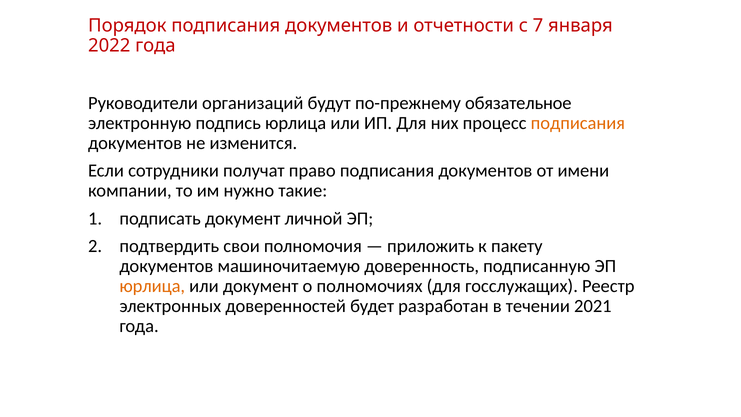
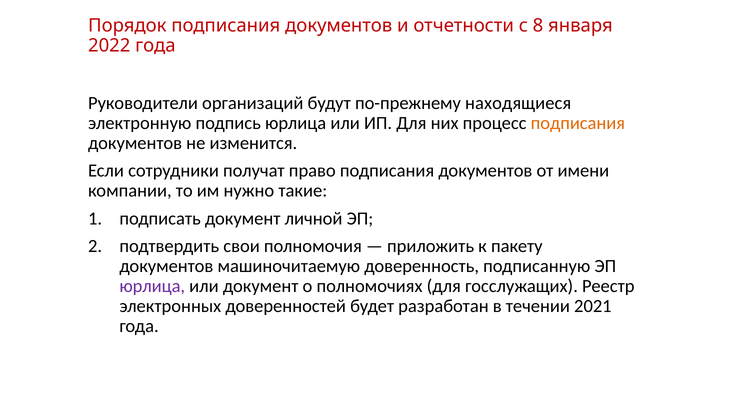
7: 7 -> 8
обязательное: обязательное -> находящиеся
юрлица at (152, 286) colour: orange -> purple
